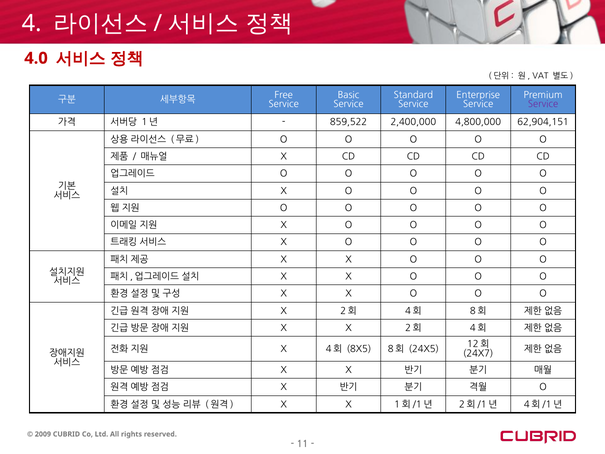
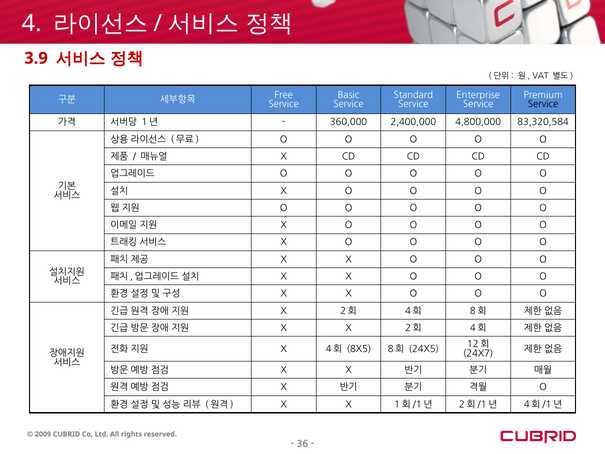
4.0: 4.0 -> 3.9
Service at (543, 104) colour: purple -> black
859,522: 859,522 -> 360,000
62,904,151: 62,904,151 -> 83,320,584
11: 11 -> 36
